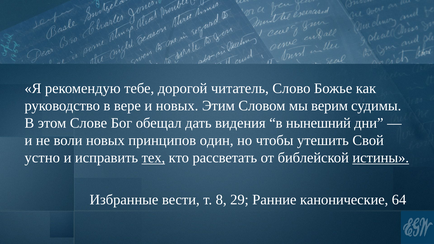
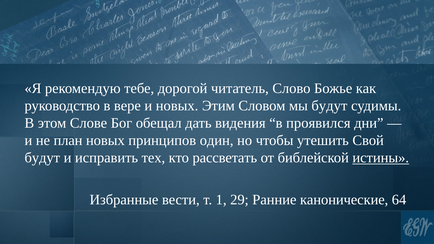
мы верим: верим -> будут
нынешний: нынешний -> проявился
воли: воли -> план
устно at (42, 158): устно -> будут
тех underline: present -> none
8: 8 -> 1
